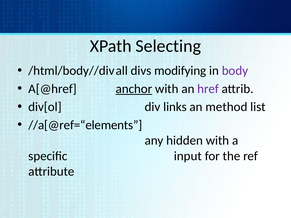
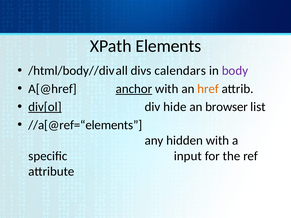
Selecting: Selecting -> Elements
modifying: modifying -> calendars
href colour: purple -> orange
div[ol underline: none -> present
links: links -> hide
method: method -> browser
